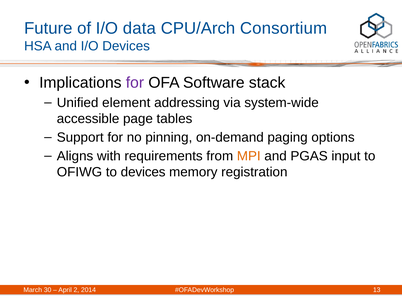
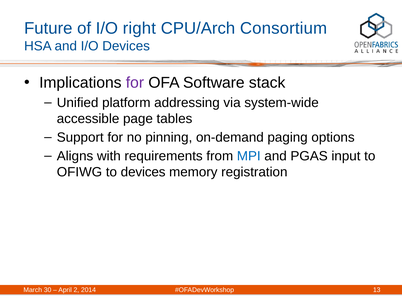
data: data -> right
element: element -> platform
MPI colour: orange -> blue
